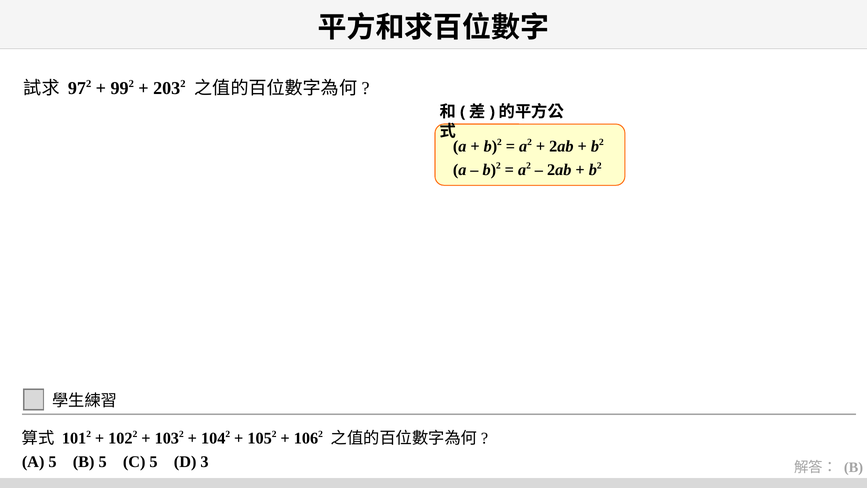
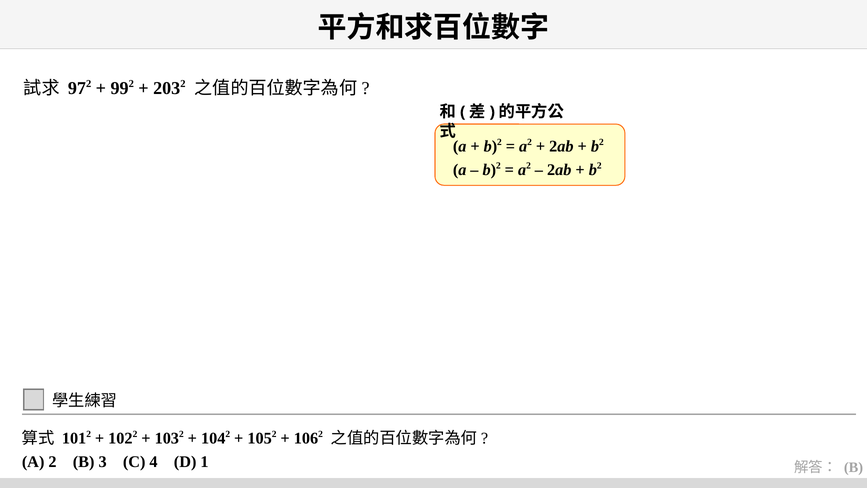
A 5: 5 -> 2
B 5: 5 -> 3
C 5: 5 -> 4
3: 3 -> 1
